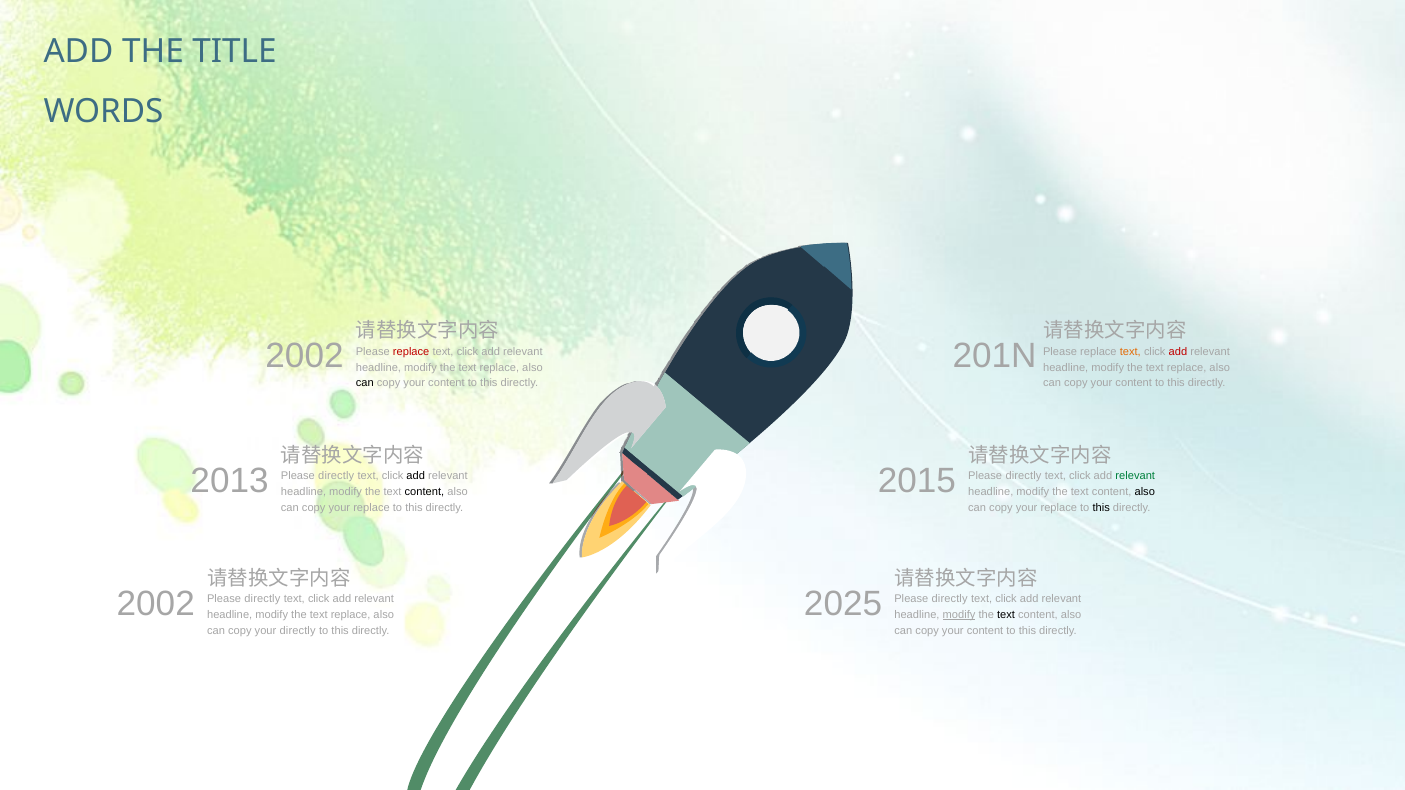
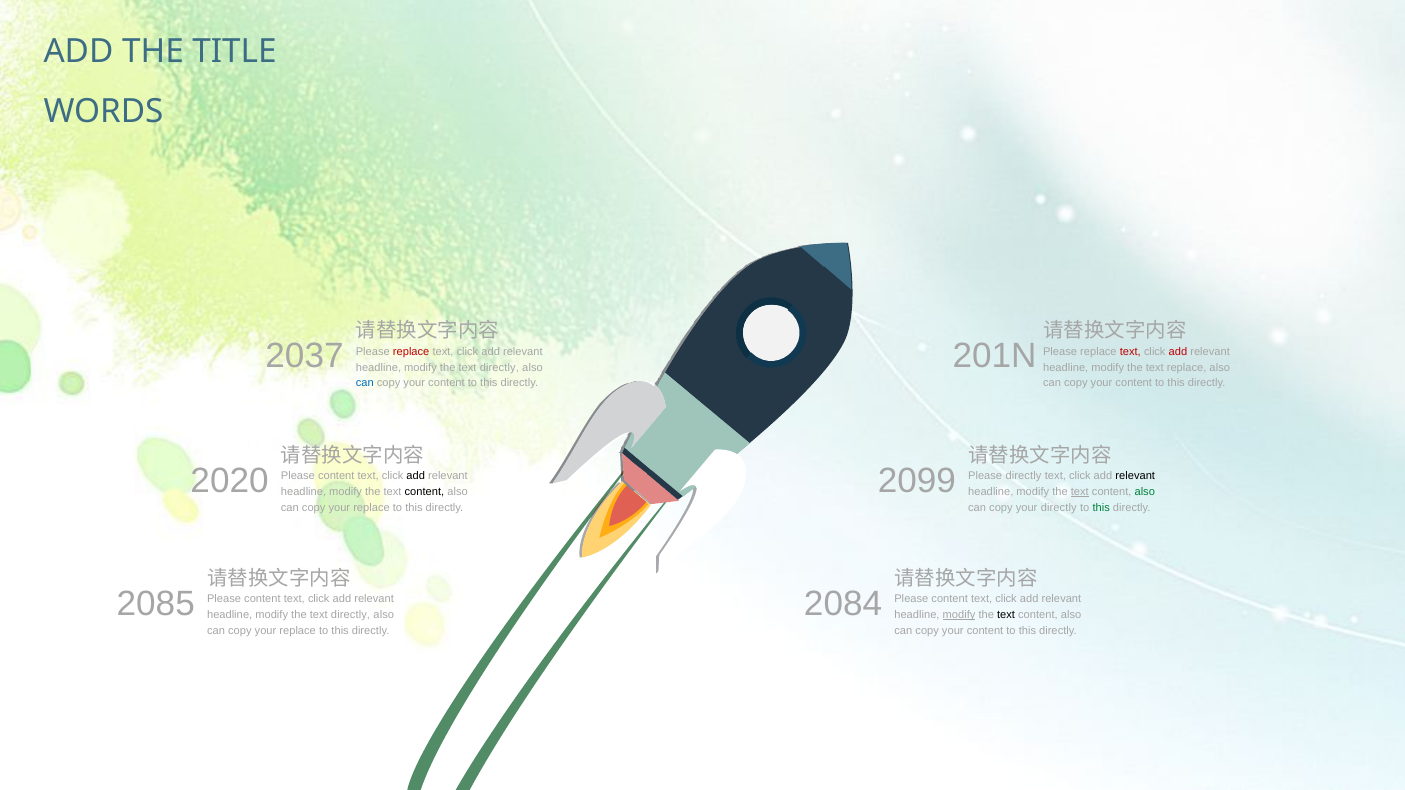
2002 at (305, 356): 2002 -> 2037
text at (1130, 352) colour: orange -> red
replace at (499, 368): replace -> directly
can at (365, 383) colour: black -> blue
2013: 2013 -> 2020
2015: 2015 -> 2099
directly at (336, 476): directly -> content
relevant at (1135, 476) colour: green -> black
text at (1080, 492) underline: none -> present
also at (1145, 492) colour: black -> green
replace at (1059, 508): replace -> directly
this at (1101, 508) colour: black -> green
2002 at (156, 604): 2002 -> 2085
2025: 2025 -> 2084
directly at (262, 599): directly -> content
directly at (950, 599): directly -> content
replace at (351, 615): replace -> directly
directly at (298, 631): directly -> replace
